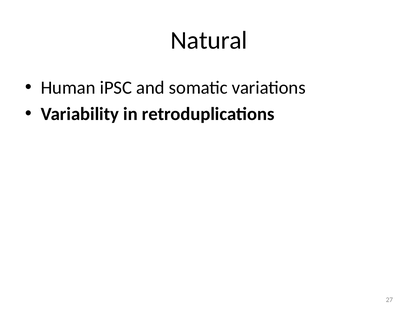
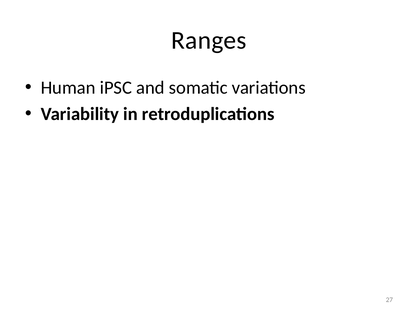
Natural: Natural -> Ranges
